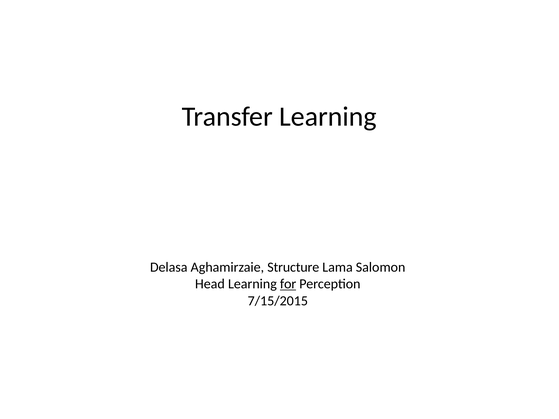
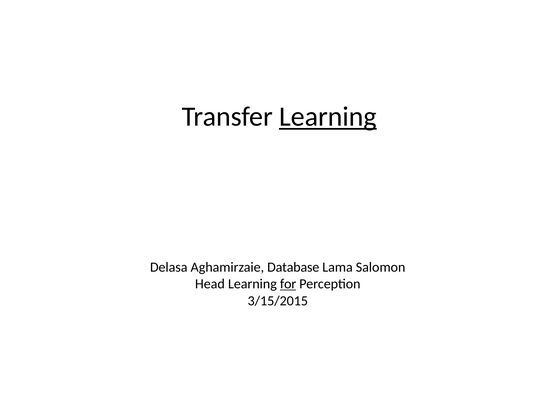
Learning at (328, 117) underline: none -> present
Structure: Structure -> Database
7/15/2015: 7/15/2015 -> 3/15/2015
